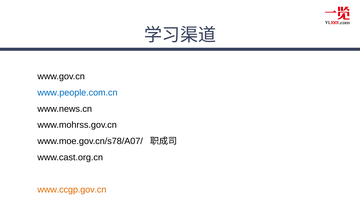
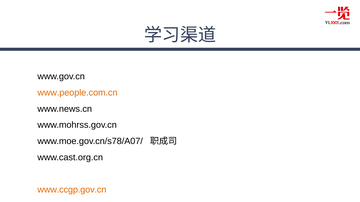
www.people.com.cn colour: blue -> orange
